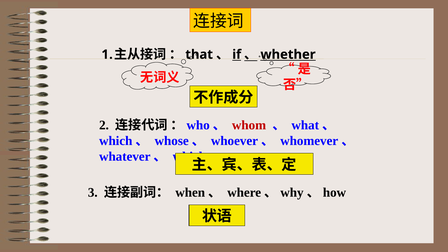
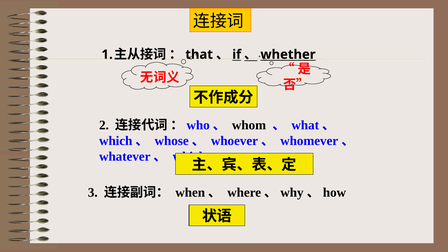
whom colour: red -> black
